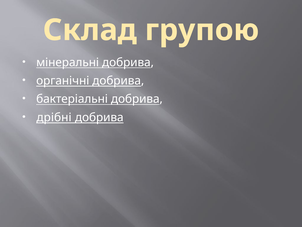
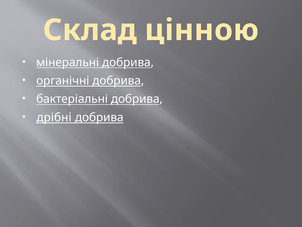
групою: групою -> цінною
